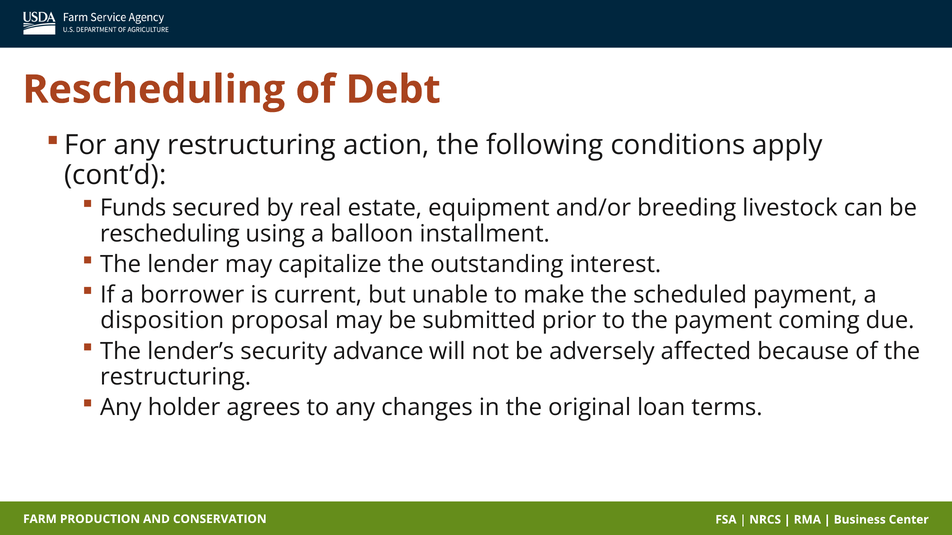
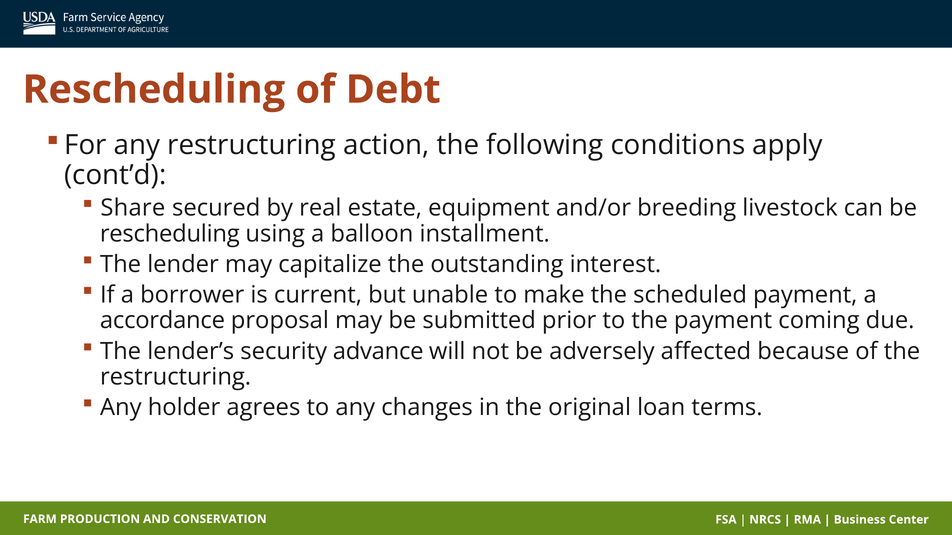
Funds: Funds -> Share
disposition: disposition -> accordance
